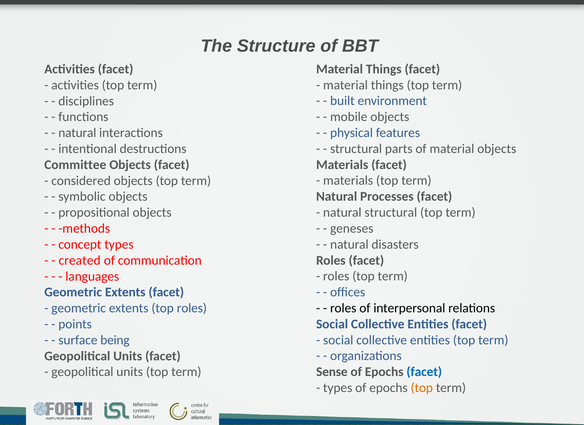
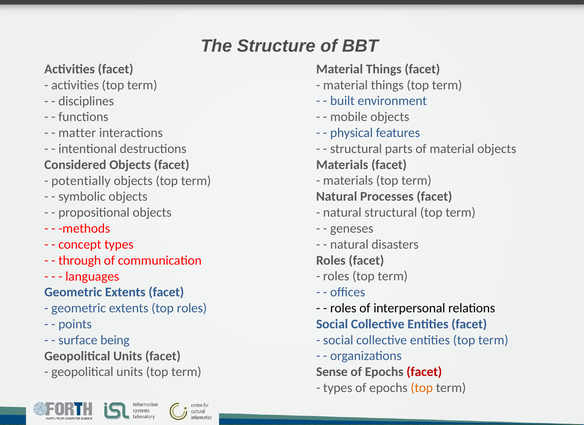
natural at (77, 133): natural -> matter
Committee: Committee -> Considered
considered: considered -> potentially
created: created -> through
facet at (424, 372) colour: blue -> red
